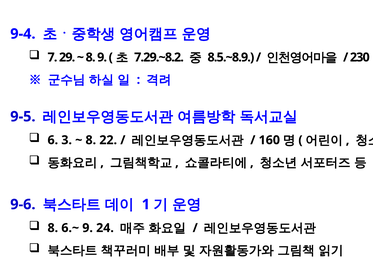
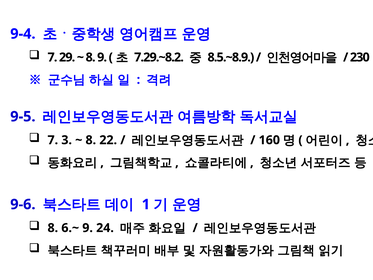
6 at (53, 140): 6 -> 7
